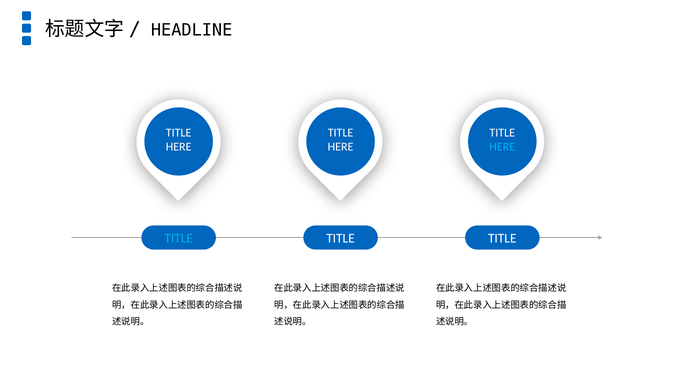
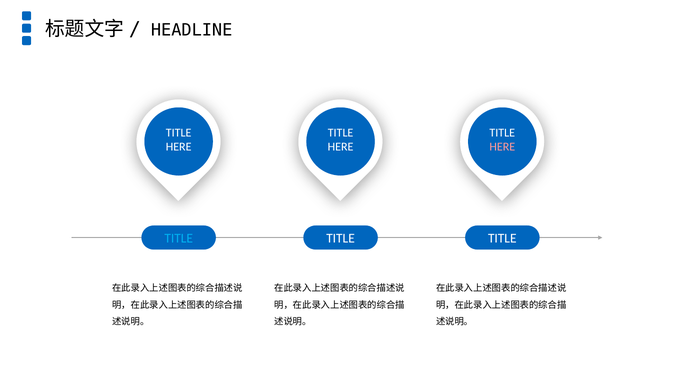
HERE at (502, 147) colour: light blue -> pink
